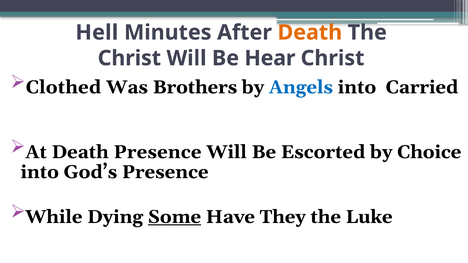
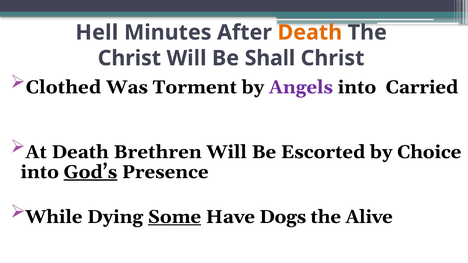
Hear: Hear -> Shall
Brothers: Brothers -> Torment
Angels colour: blue -> purple
Death Presence: Presence -> Brethren
God’s underline: none -> present
They: They -> Dogs
Luke: Luke -> Alive
